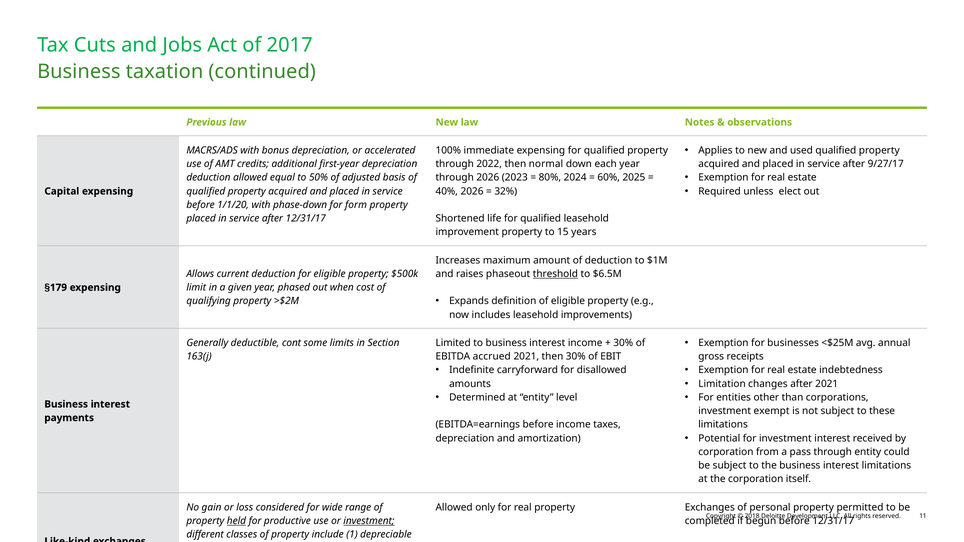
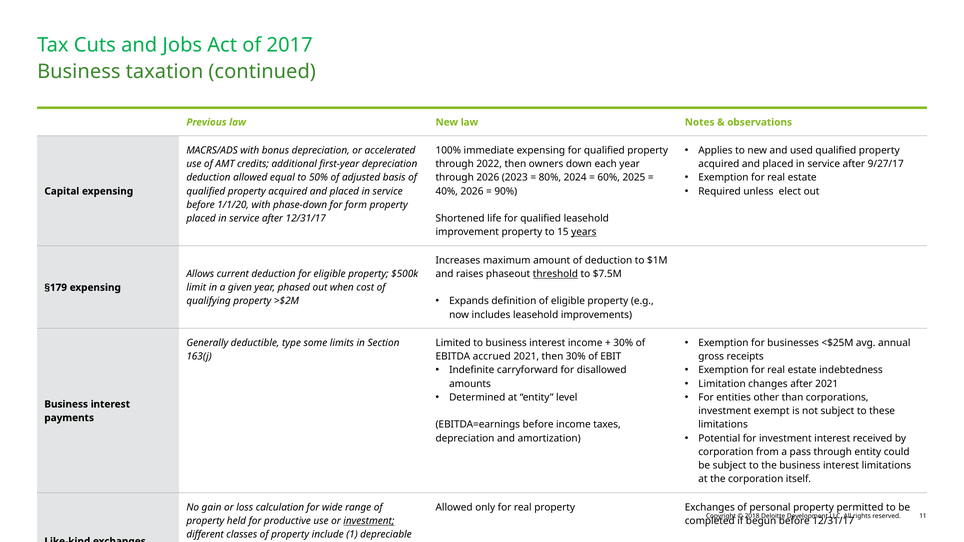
normal: normal -> owners
32%: 32% -> 90%
years underline: none -> present
$6.5M: $6.5M -> $7.5M
cont: cont -> type
considered: considered -> calculation
held underline: present -> none
